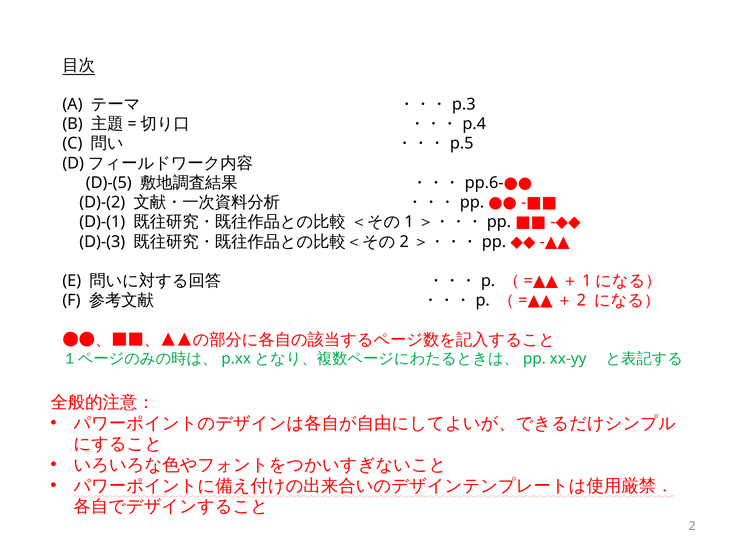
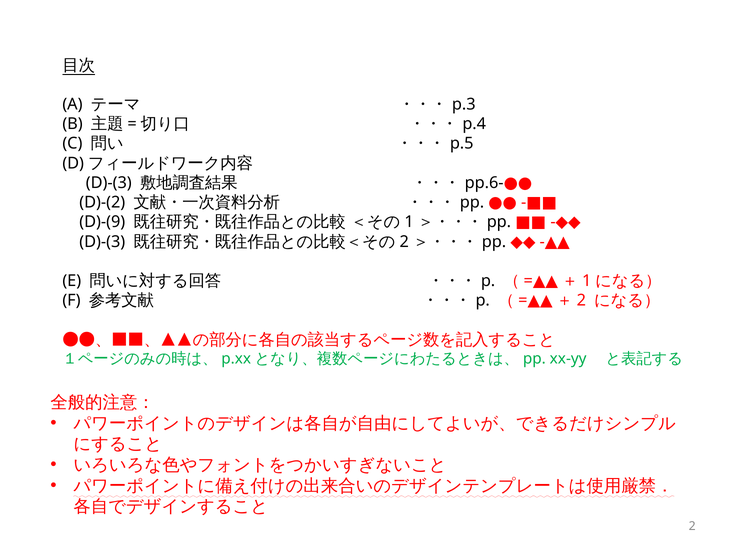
D)-(5 at (109, 183): D)-(5 -> D)-(3
D)-(1: D)-(1 -> D)-(9
